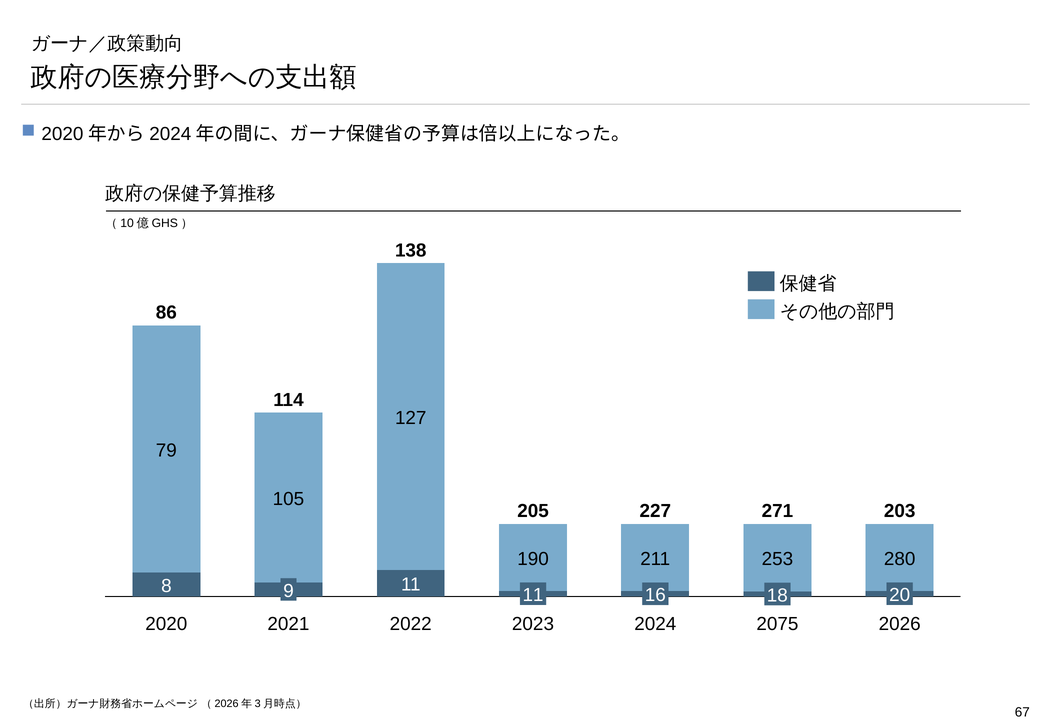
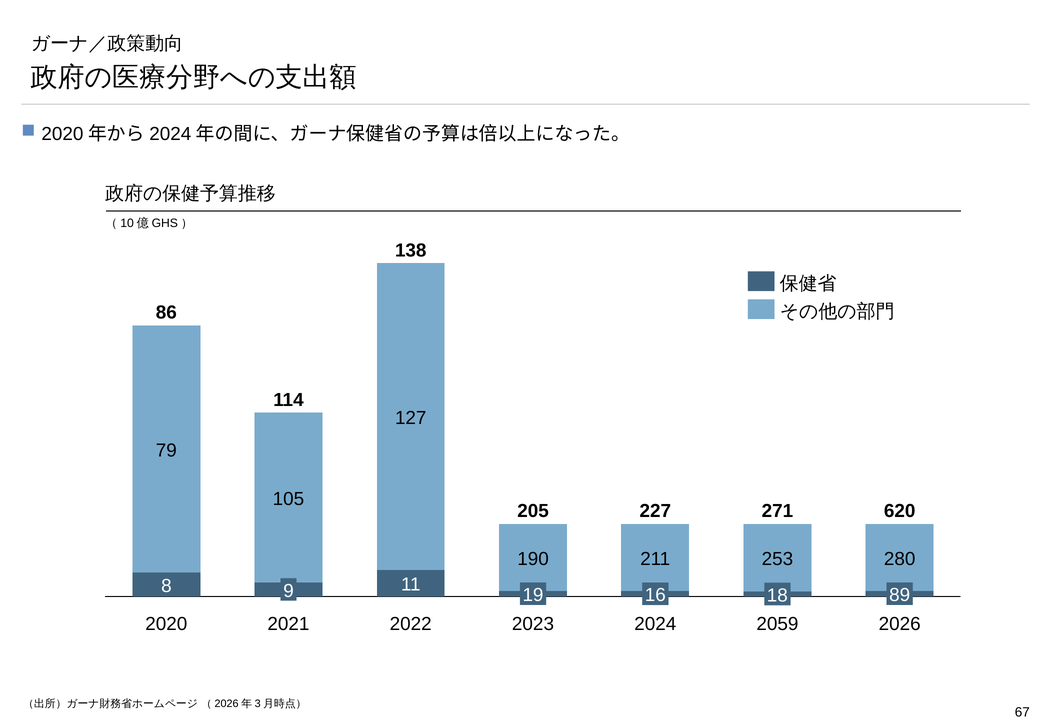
203: 203 -> 620
9 11: 11 -> 19
20: 20 -> 89
2075: 2075 -> 2059
